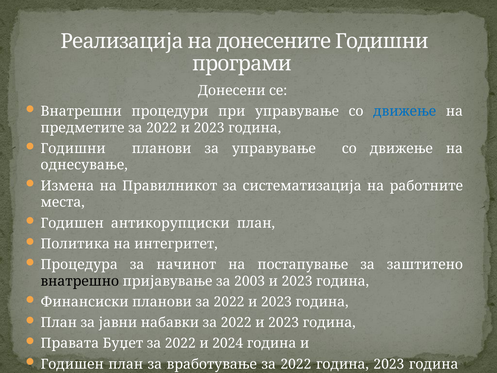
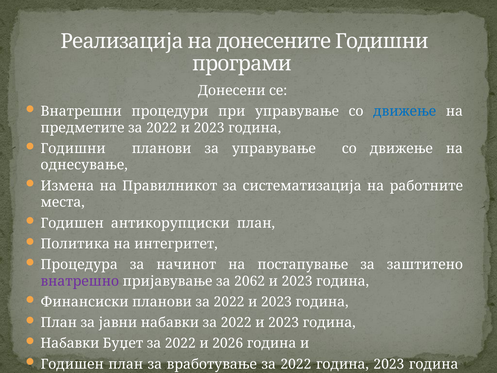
внатрешно colour: black -> purple
2003: 2003 -> 2062
Правата at (70, 343): Правата -> Набавки
и 2024: 2024 -> 2026
